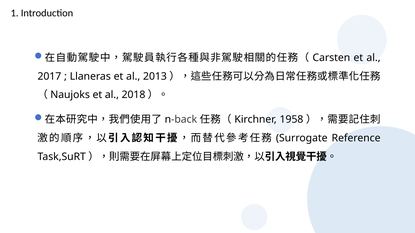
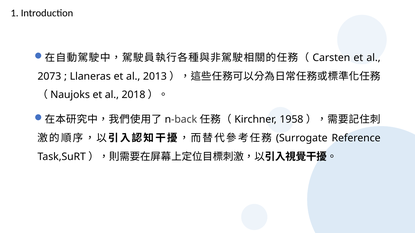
2017: 2017 -> 2073
